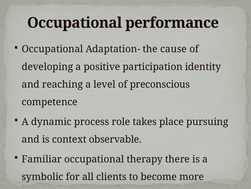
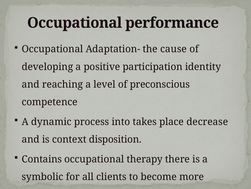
role: role -> into
pursuing: pursuing -> decrease
observable: observable -> disposition
Familiar: Familiar -> Contains
